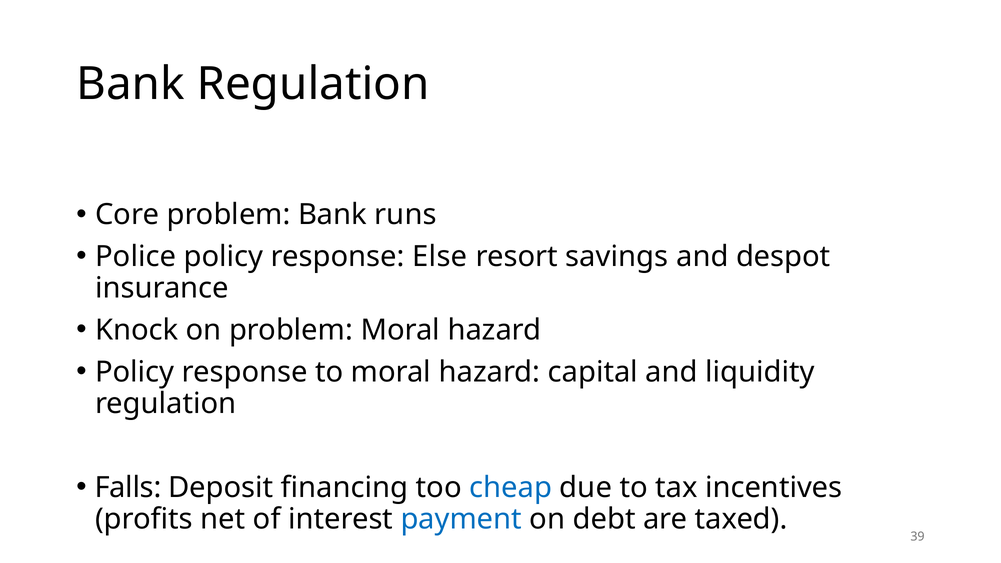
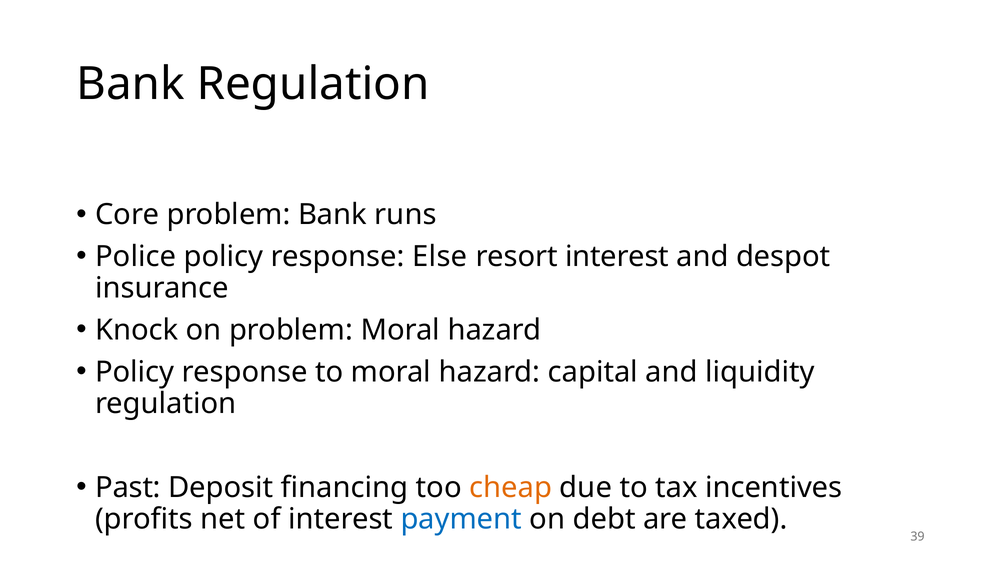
resort savings: savings -> interest
Falls: Falls -> Past
cheap colour: blue -> orange
